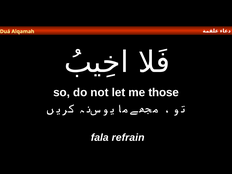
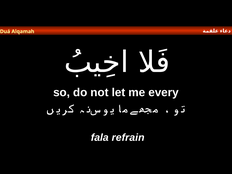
those: those -> every
